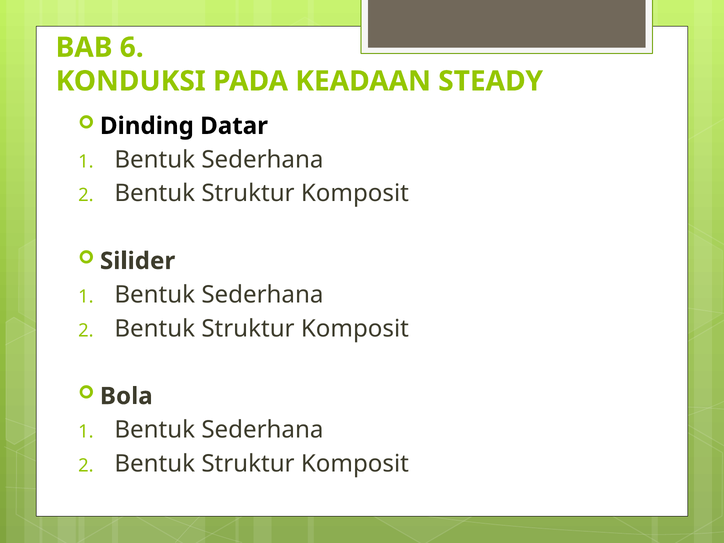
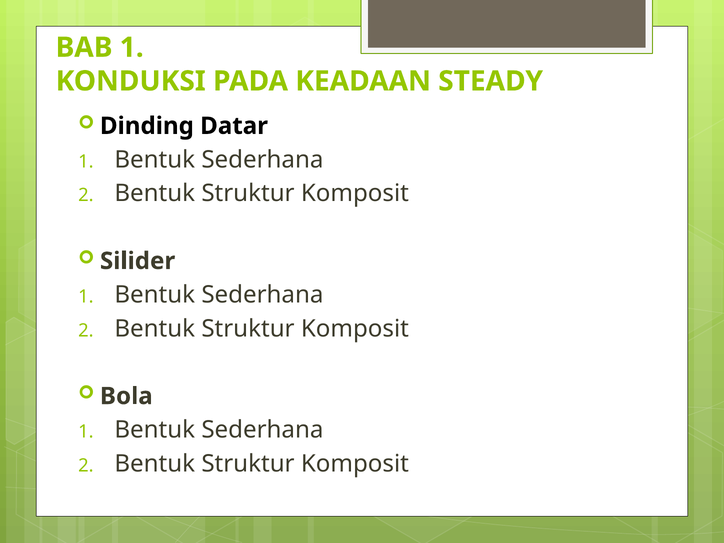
BAB 6: 6 -> 1
